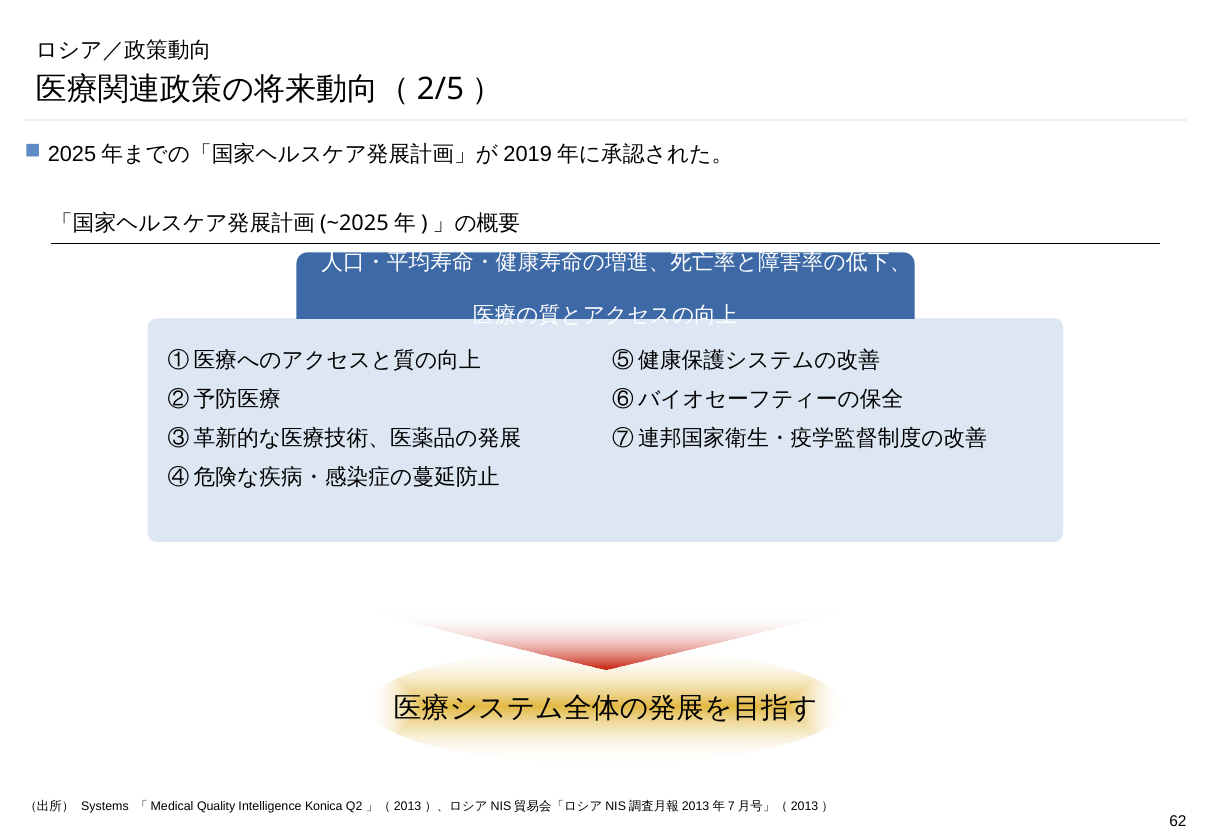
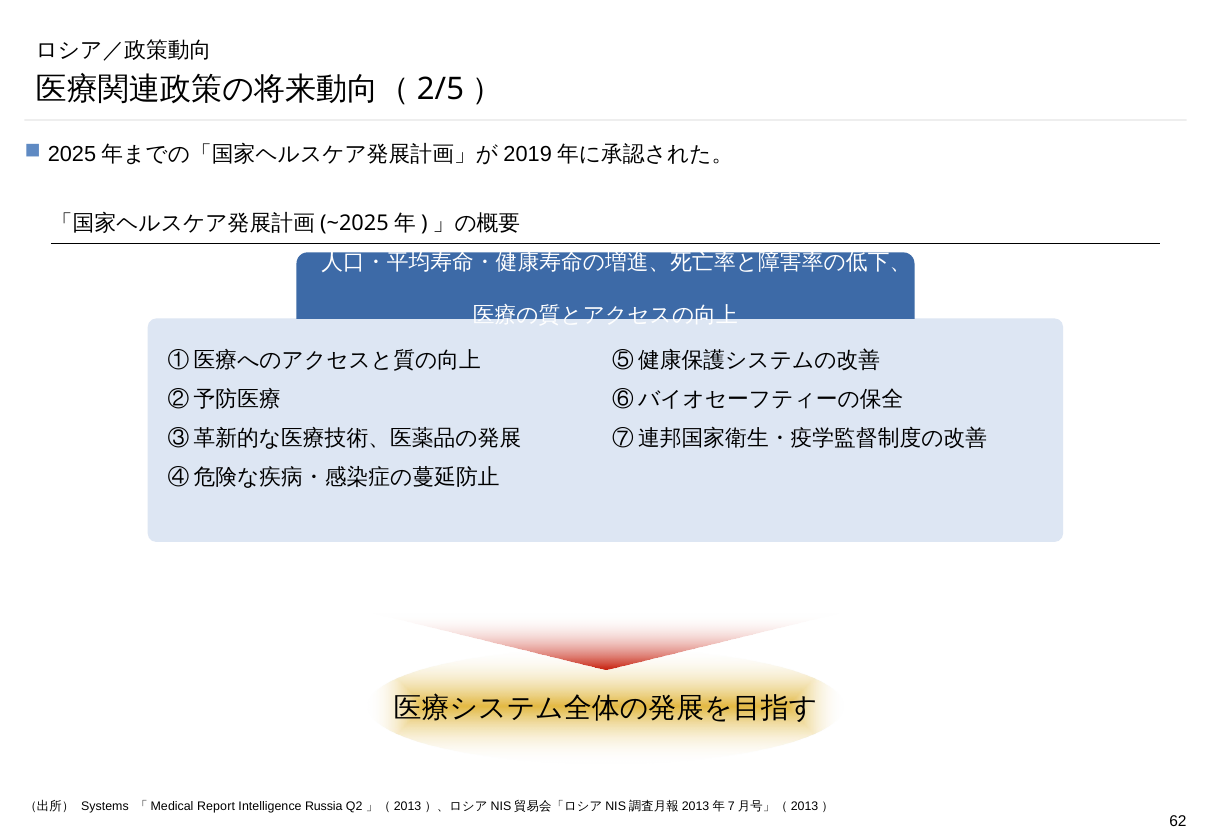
Quality: Quality -> Report
Konica: Konica -> Russia
